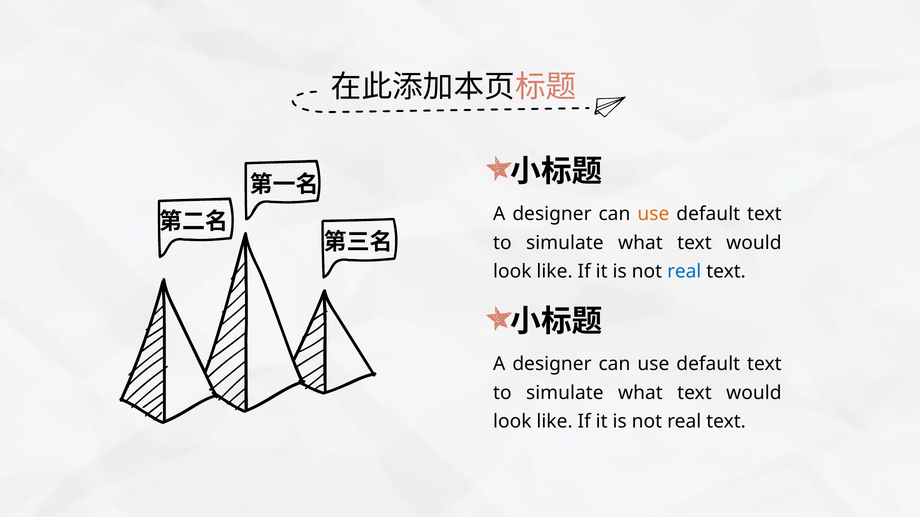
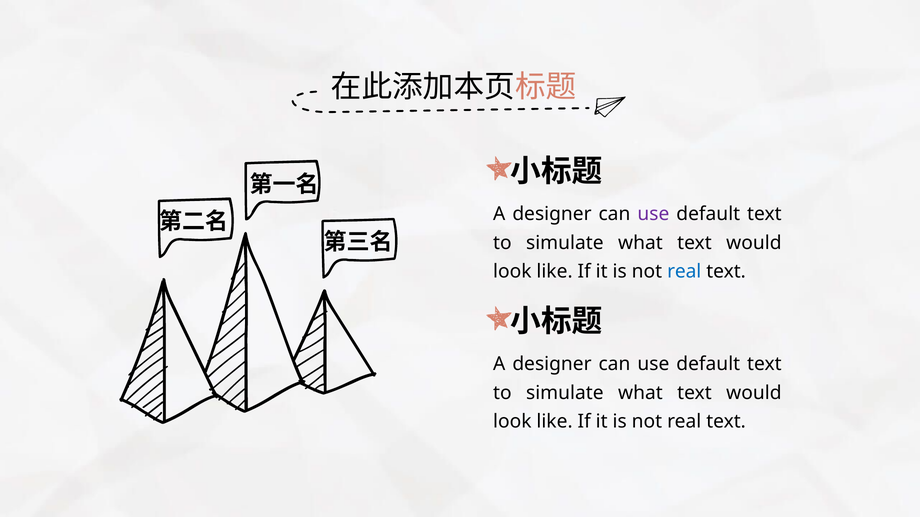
use at (653, 214) colour: orange -> purple
